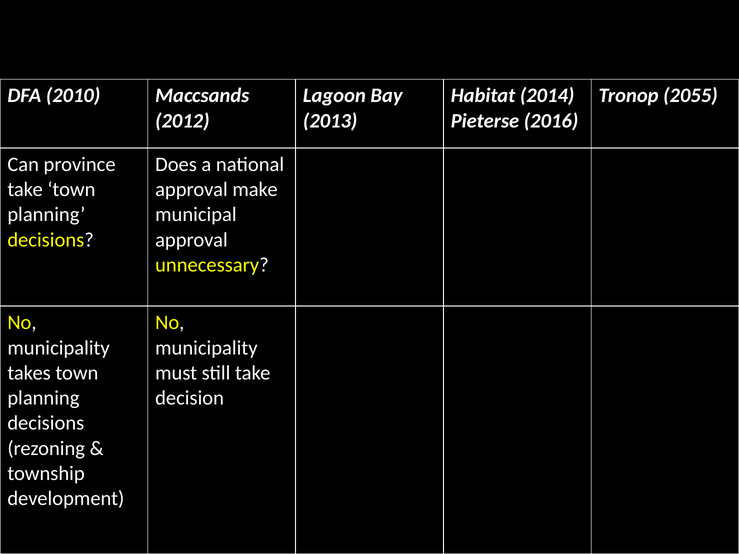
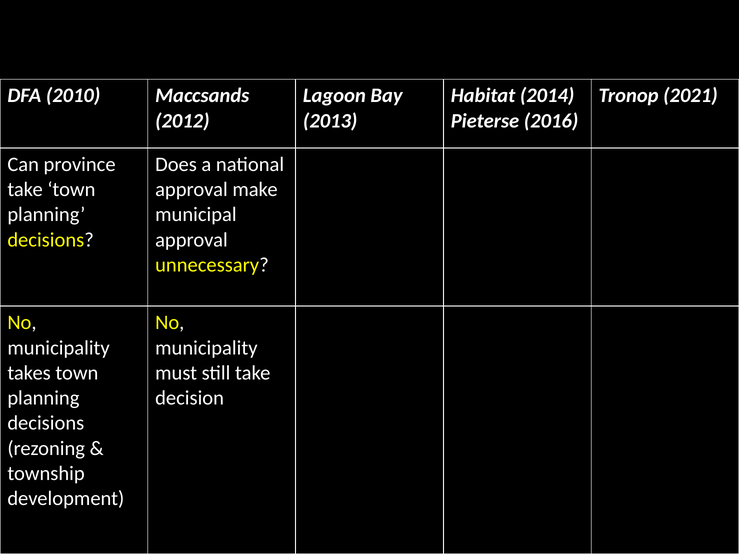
2055: 2055 -> 2021
